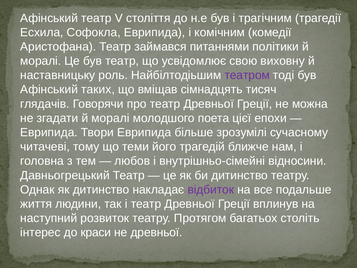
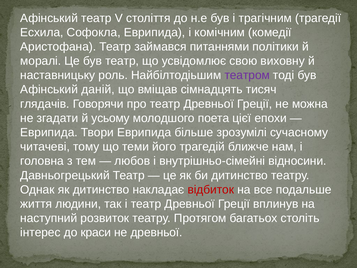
таких: таких -> даній
згадати й моралі: моралі -> усьому
відбиток colour: purple -> red
